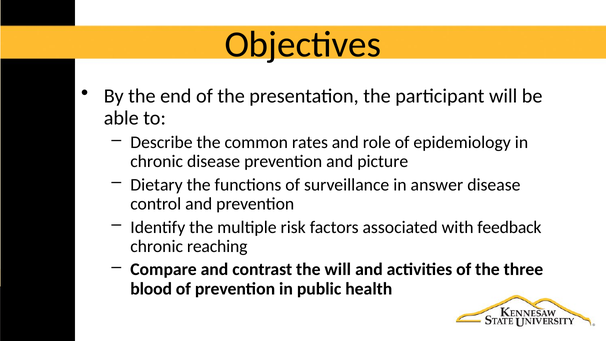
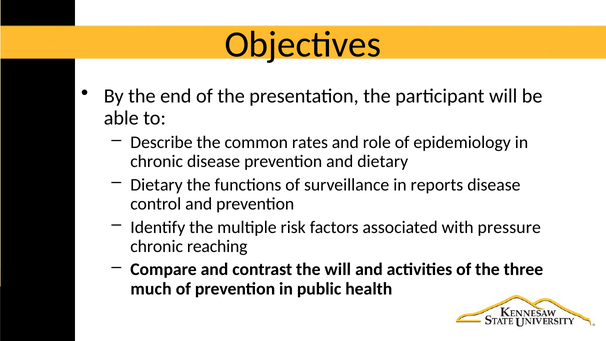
and picture: picture -> dietary
answer: answer -> reports
feedback: feedback -> pressure
blood: blood -> much
